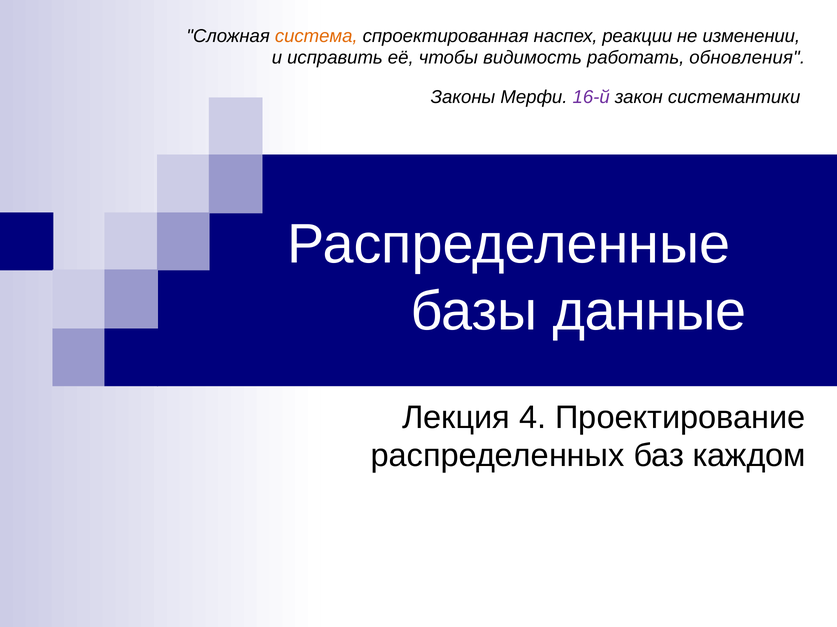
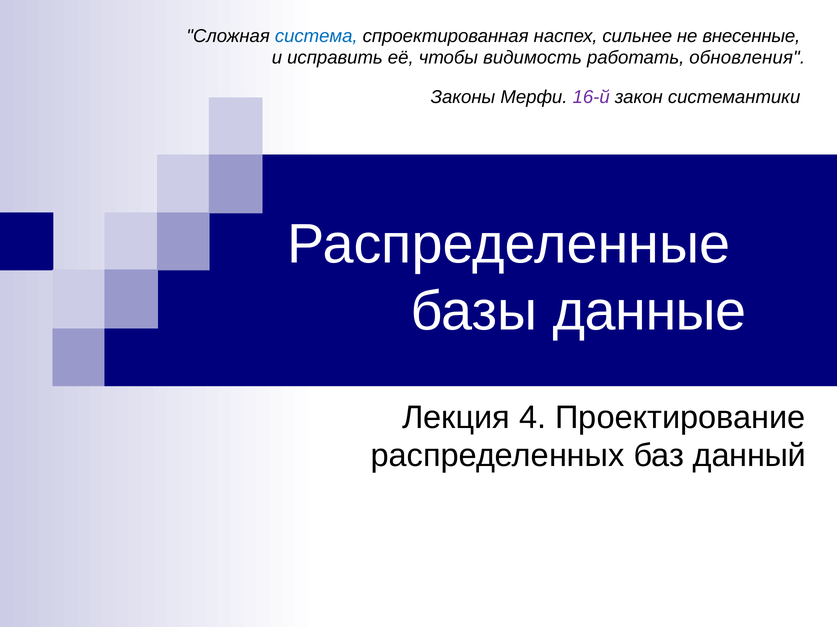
система colour: orange -> blue
реакции: реакции -> сильнее
изменении: изменении -> внесенные
каждом: каждом -> данный
